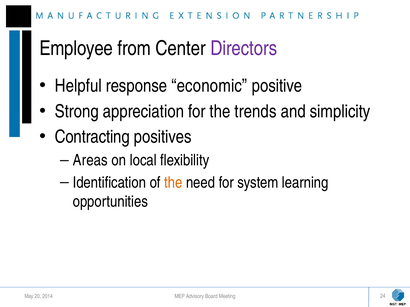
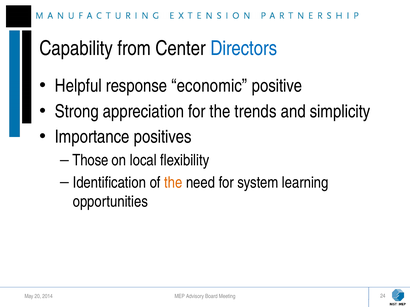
Employee: Employee -> Capability
Directors colour: purple -> blue
Contracting: Contracting -> Importance
Areas: Areas -> Those
